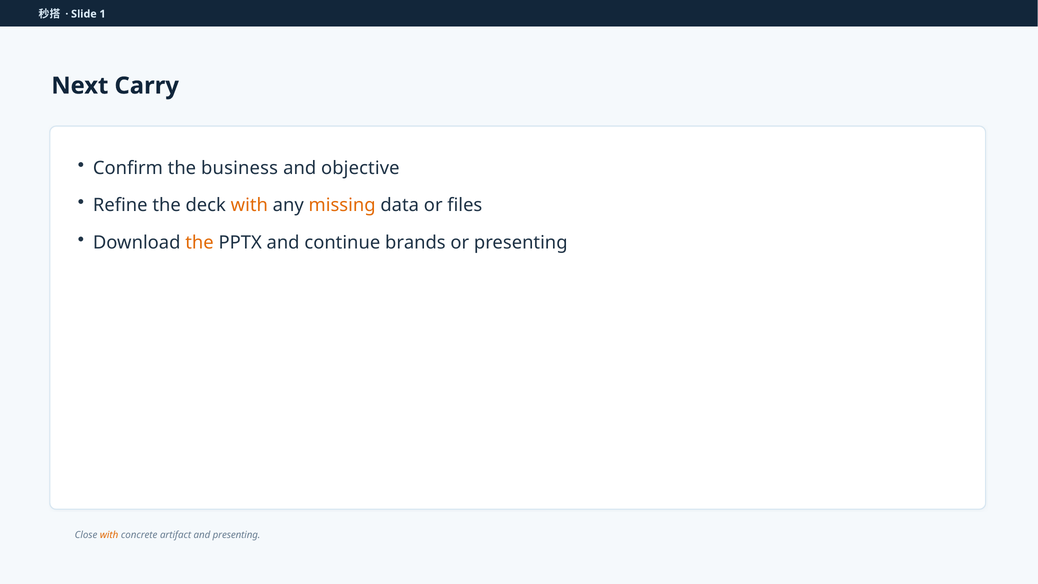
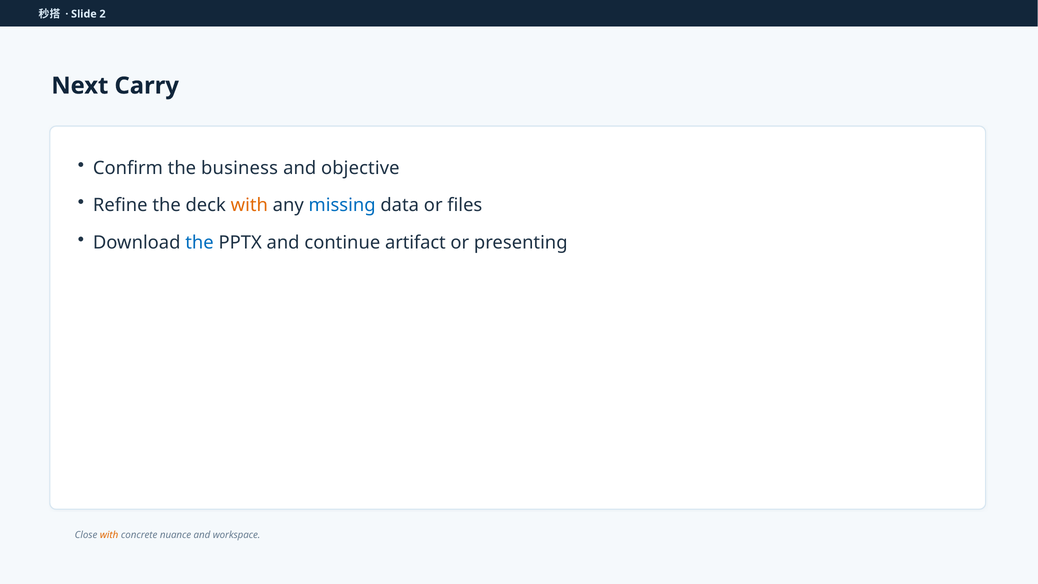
1: 1 -> 2
missing colour: orange -> blue
the at (199, 242) colour: orange -> blue
brands: brands -> artifact
artifact: artifact -> nuance
and presenting: presenting -> workspace
